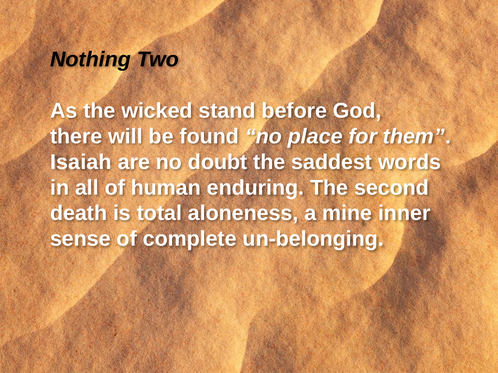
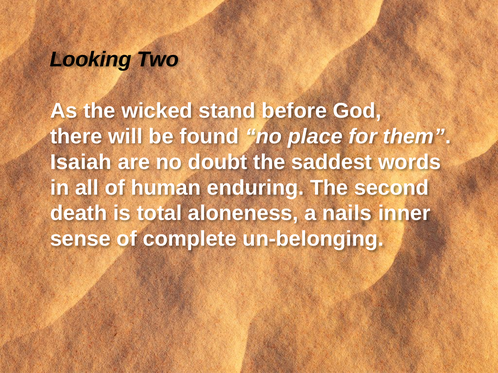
Nothing: Nothing -> Looking
mine: mine -> nails
